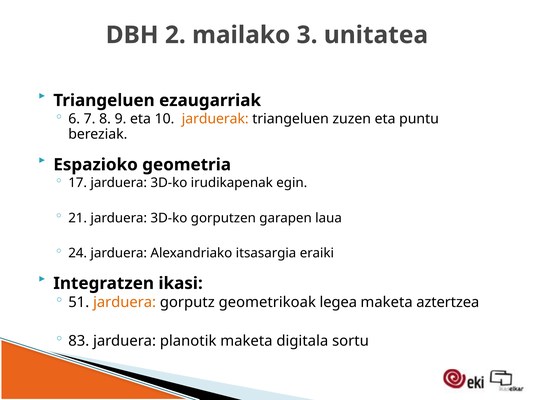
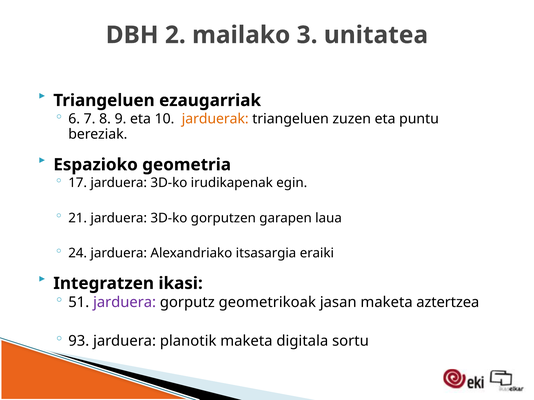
jarduera at (125, 303) colour: orange -> purple
legea: legea -> jasan
83: 83 -> 93
